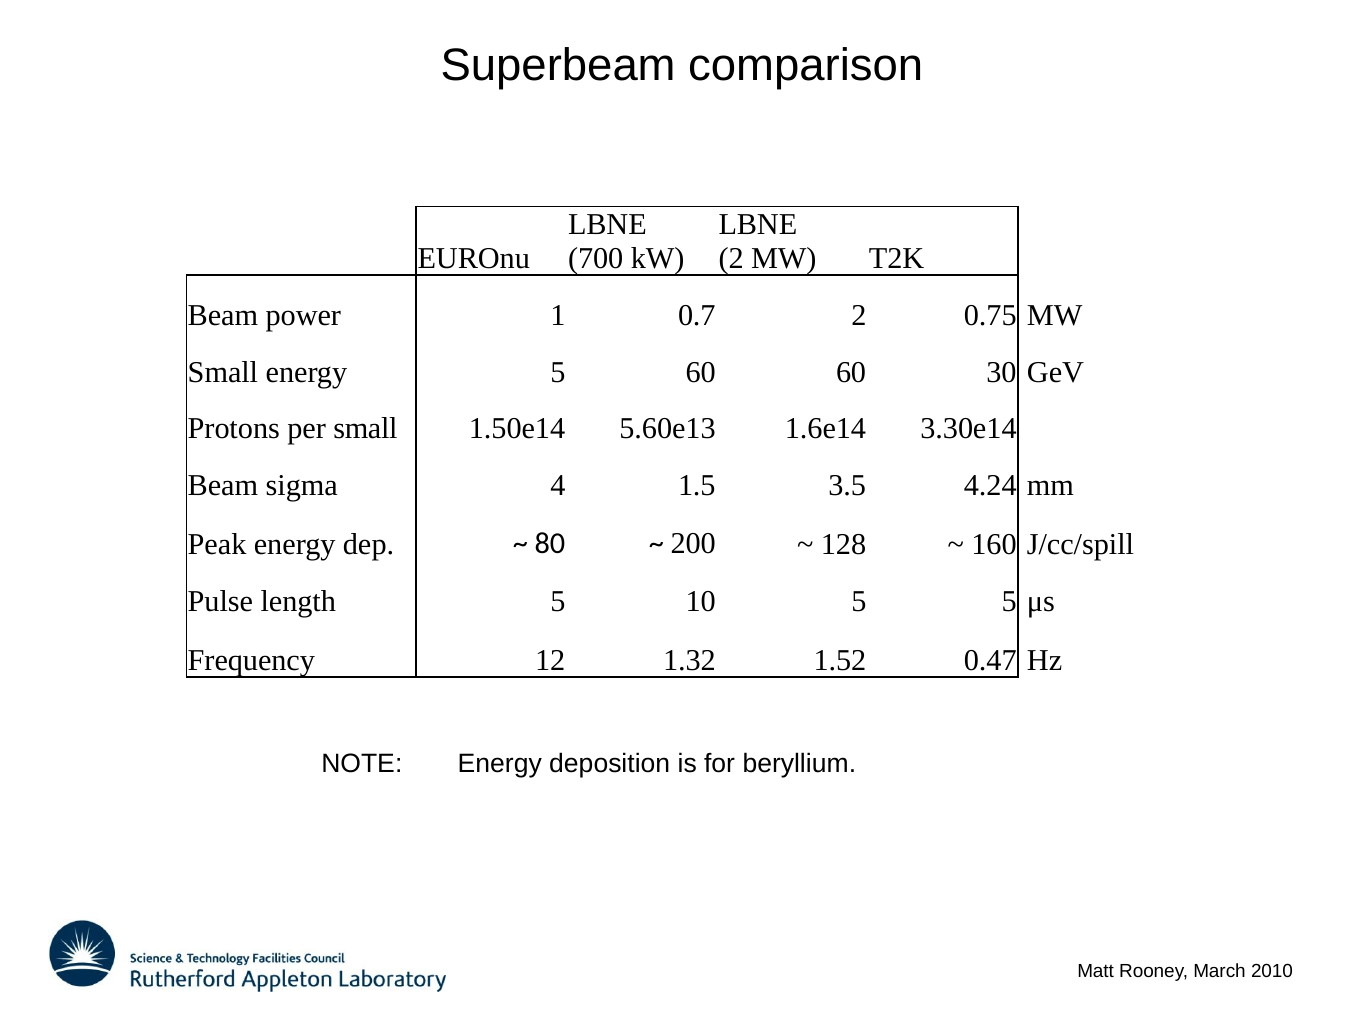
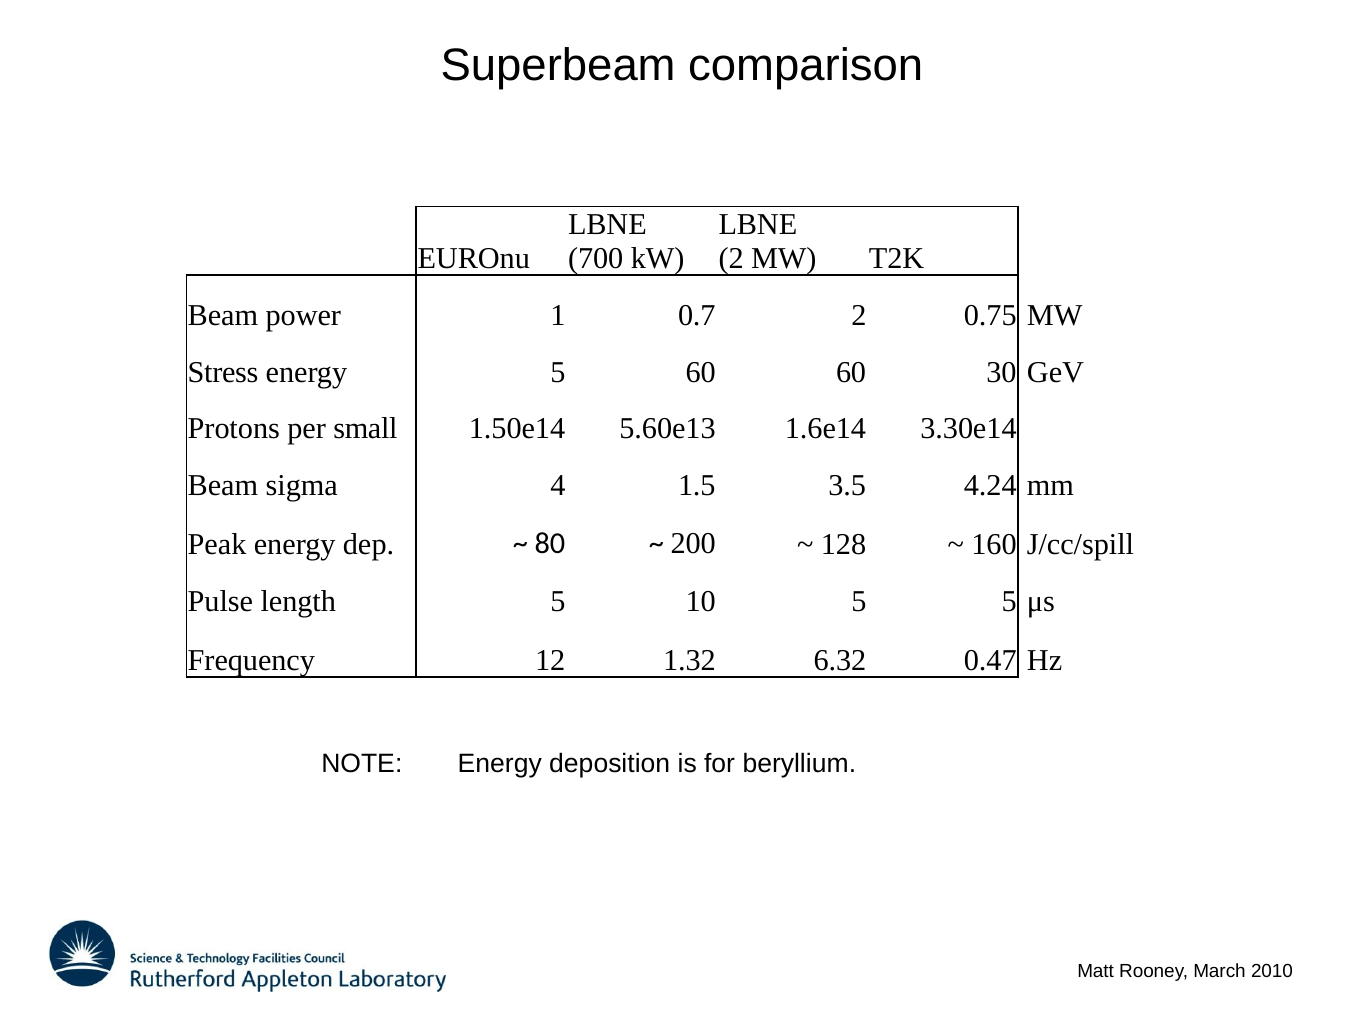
Small at (223, 372): Small -> Stress
1.52: 1.52 -> 6.32
